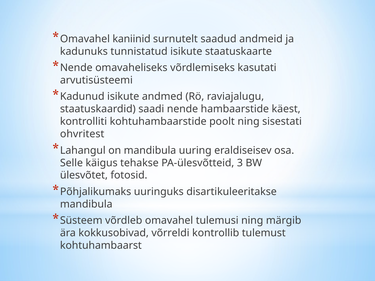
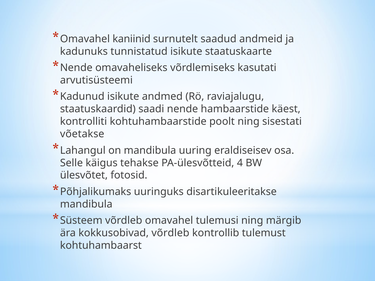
ohvritest: ohvritest -> võetakse
3: 3 -> 4
kokkusobivad võrreldi: võrreldi -> võrdleb
